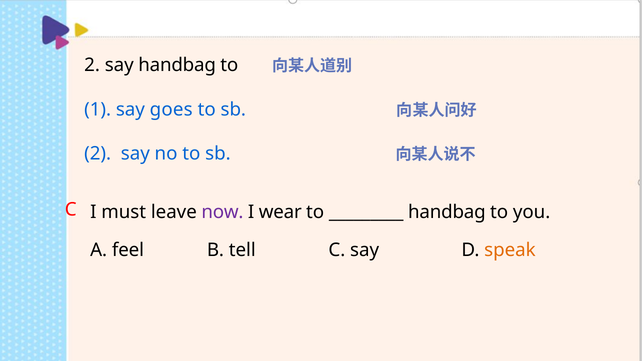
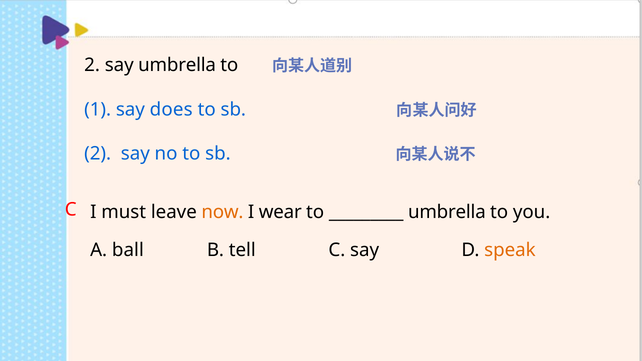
say handbag: handbag -> umbrella
goes: goes -> does
now colour: purple -> orange
handbag at (447, 212): handbag -> umbrella
feel: feel -> ball
